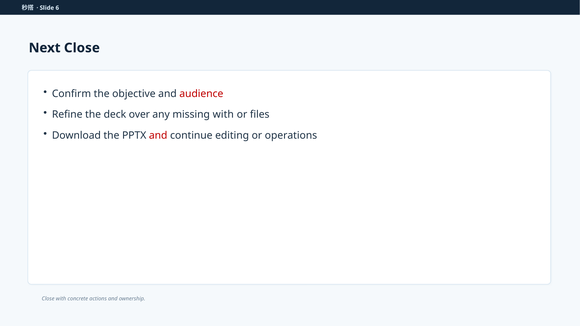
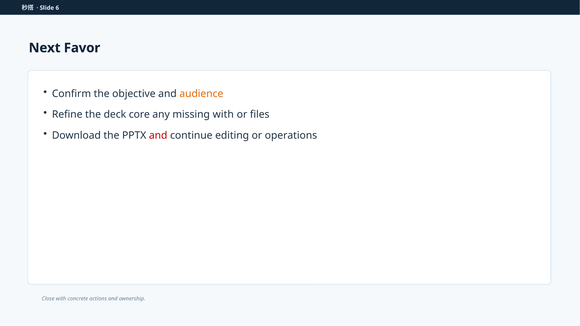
Next Close: Close -> Favor
audience colour: red -> orange
over: over -> core
